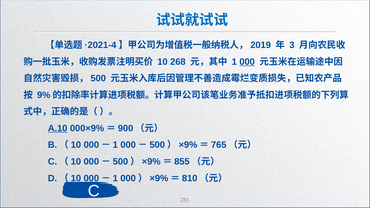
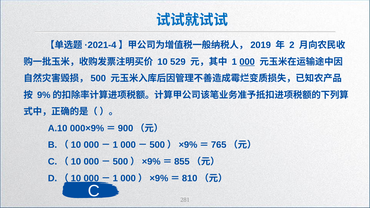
3: 3 -> 2
268: 268 -> 529
A.10 underline: present -> none
